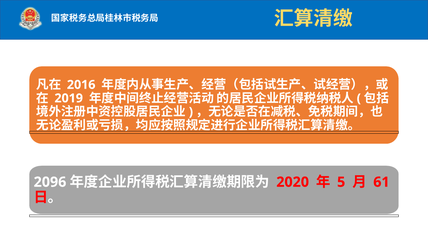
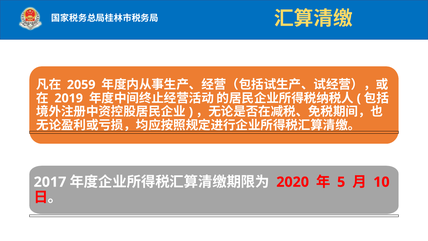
2016: 2016 -> 2059
2096: 2096 -> 2017
61: 61 -> 10
